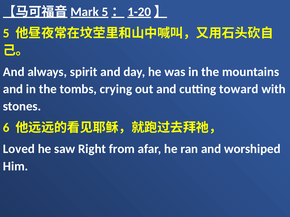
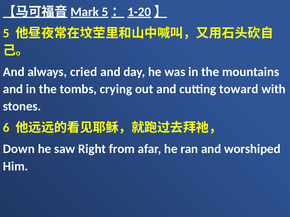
spirit: spirit -> cried
Loved: Loved -> Down
